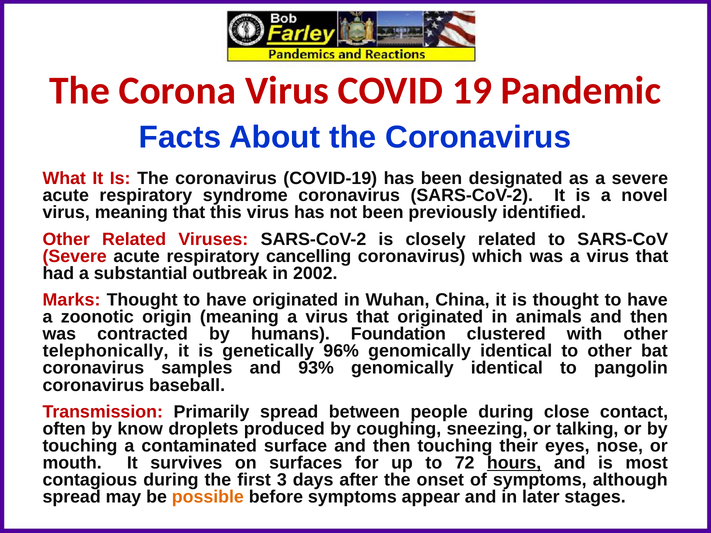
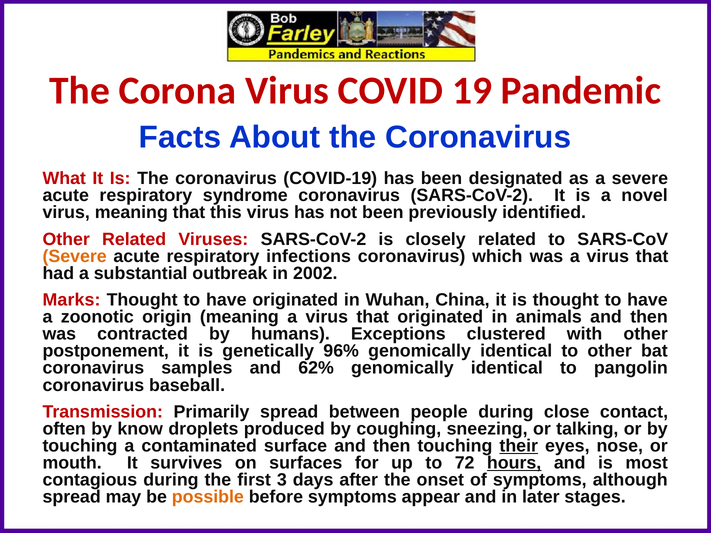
Severe at (75, 256) colour: red -> orange
cancelling: cancelling -> infections
Foundation: Foundation -> Exceptions
telephonically: telephonically -> postponement
93%: 93% -> 62%
their underline: none -> present
